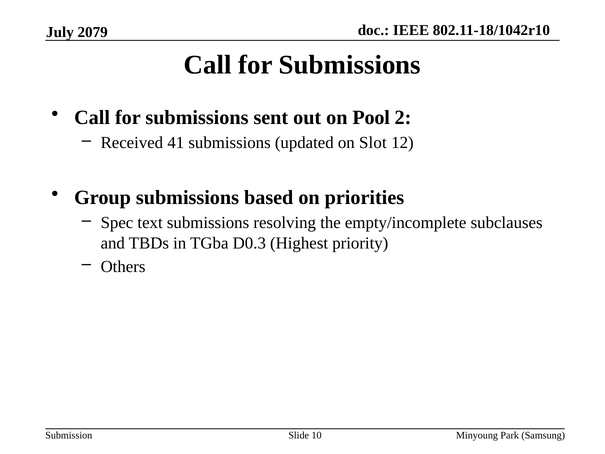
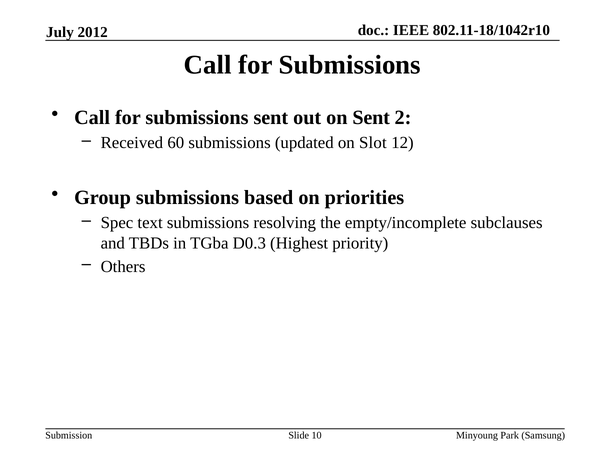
2079: 2079 -> 2012
on Pool: Pool -> Sent
41: 41 -> 60
